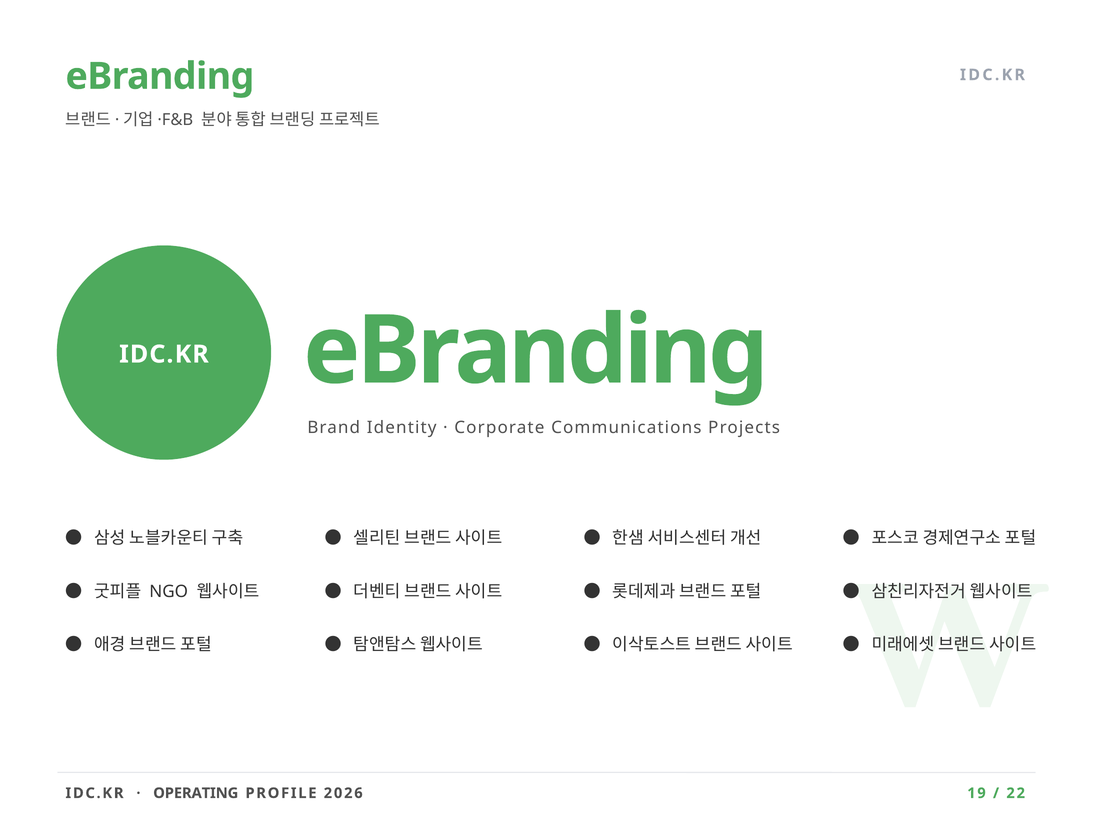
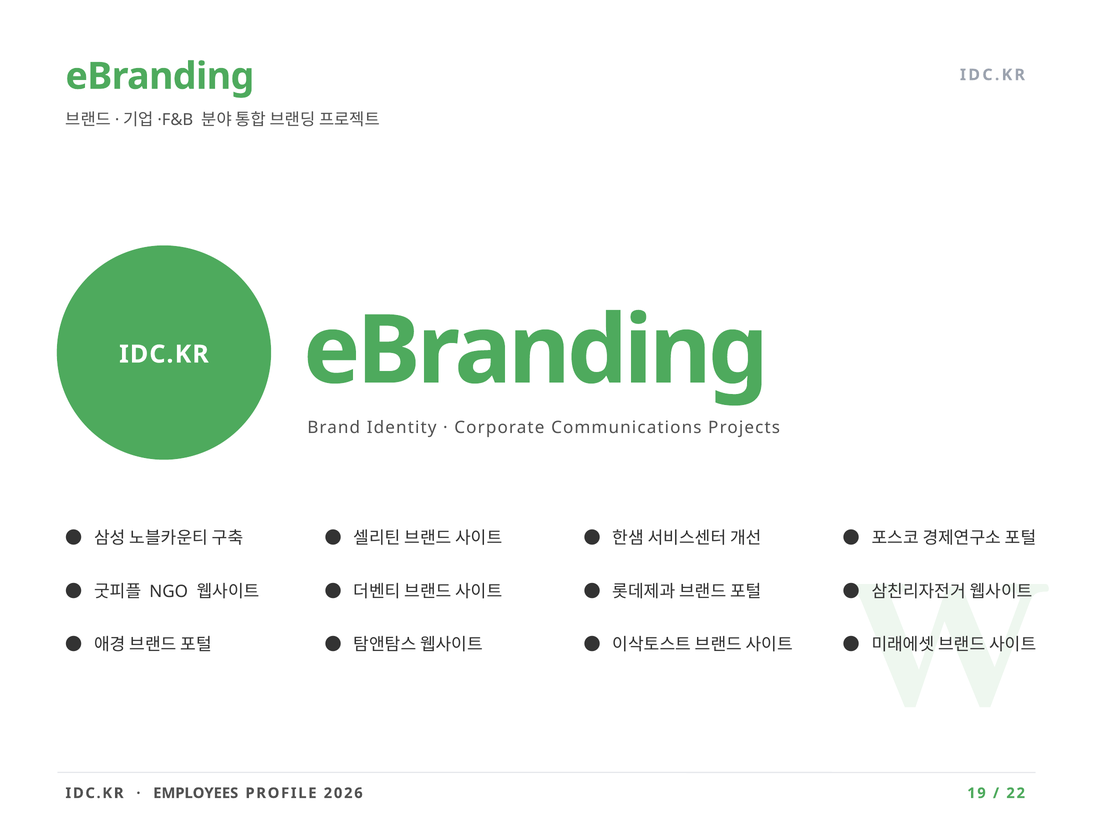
OPERATING: OPERATING -> EMPLOYEES
